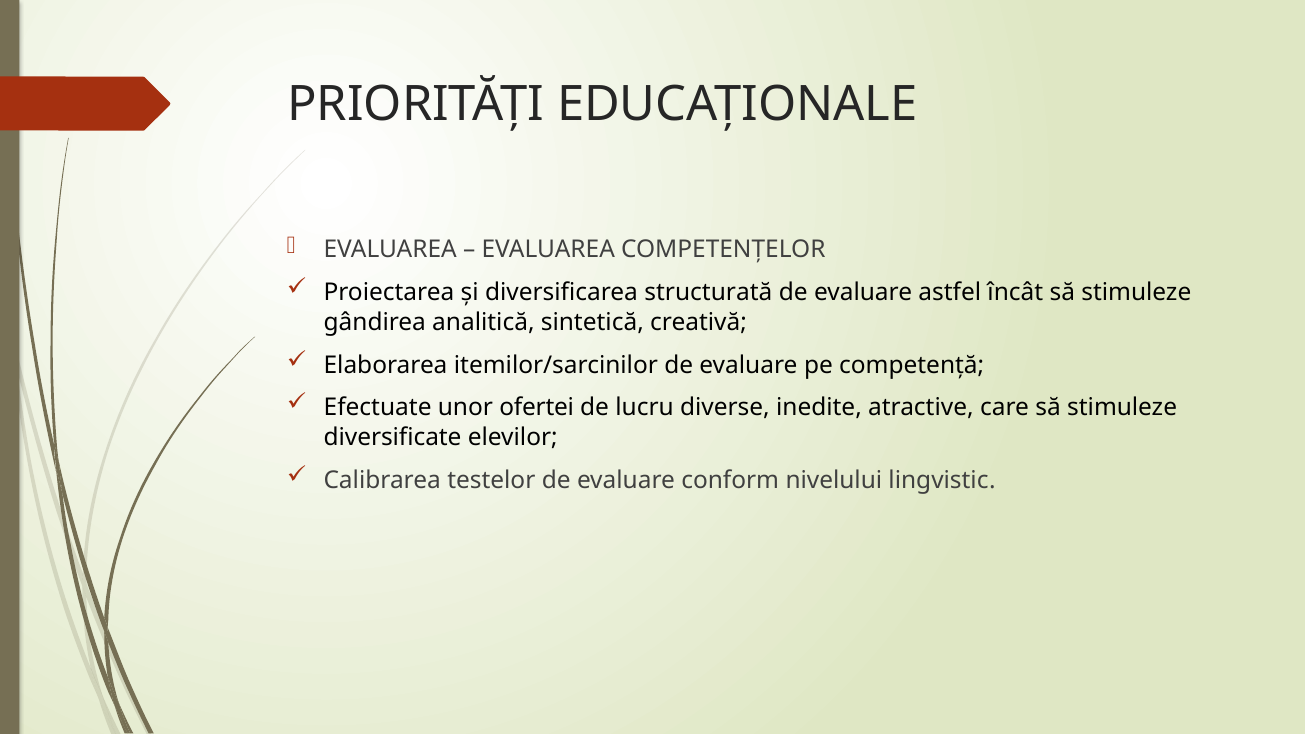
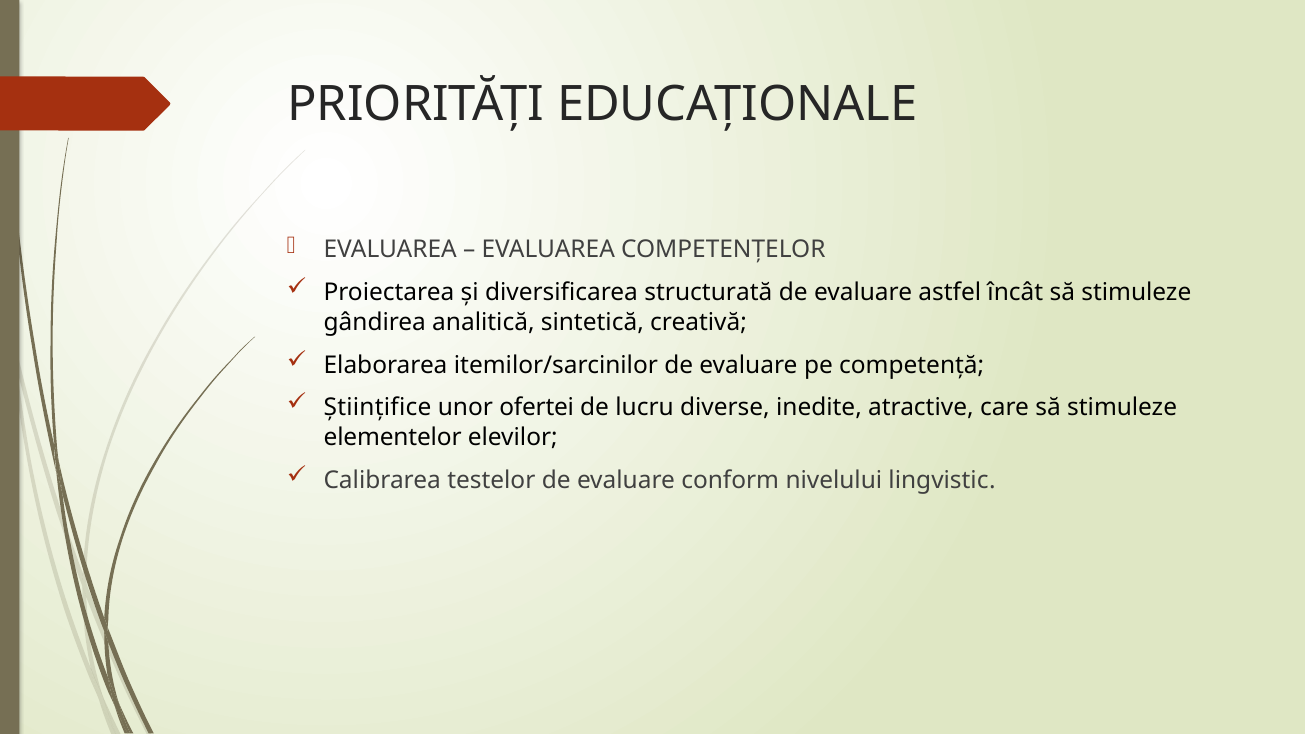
Efectuate: Efectuate -> Științifice
diversificate: diversificate -> elementelor
